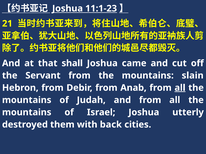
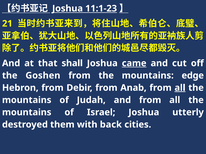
came underline: none -> present
Servant: Servant -> Goshen
slain: slain -> edge
